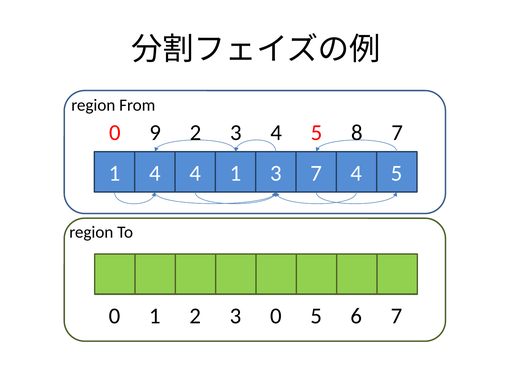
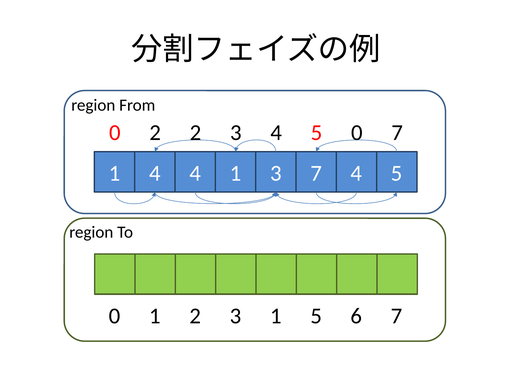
0 9: 9 -> 2
3 4 5 8: 8 -> 0
3 0: 0 -> 1
